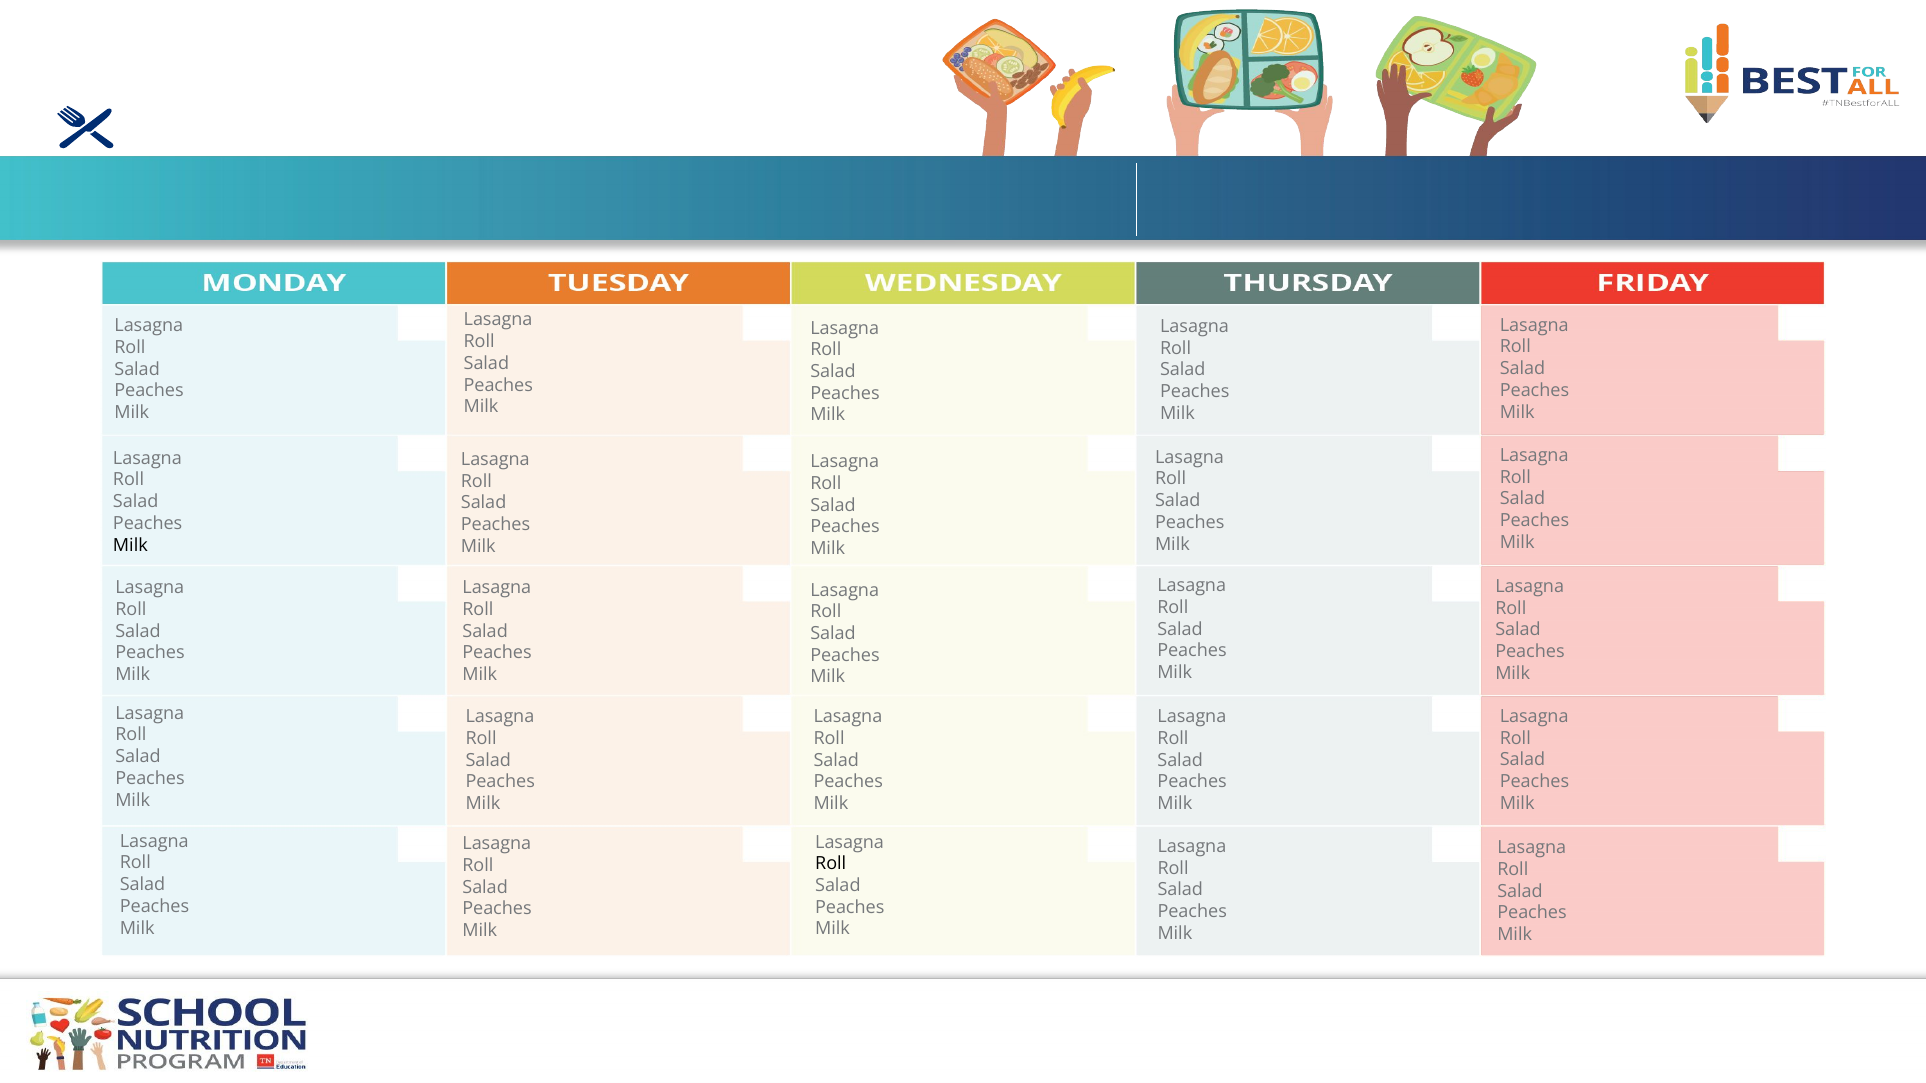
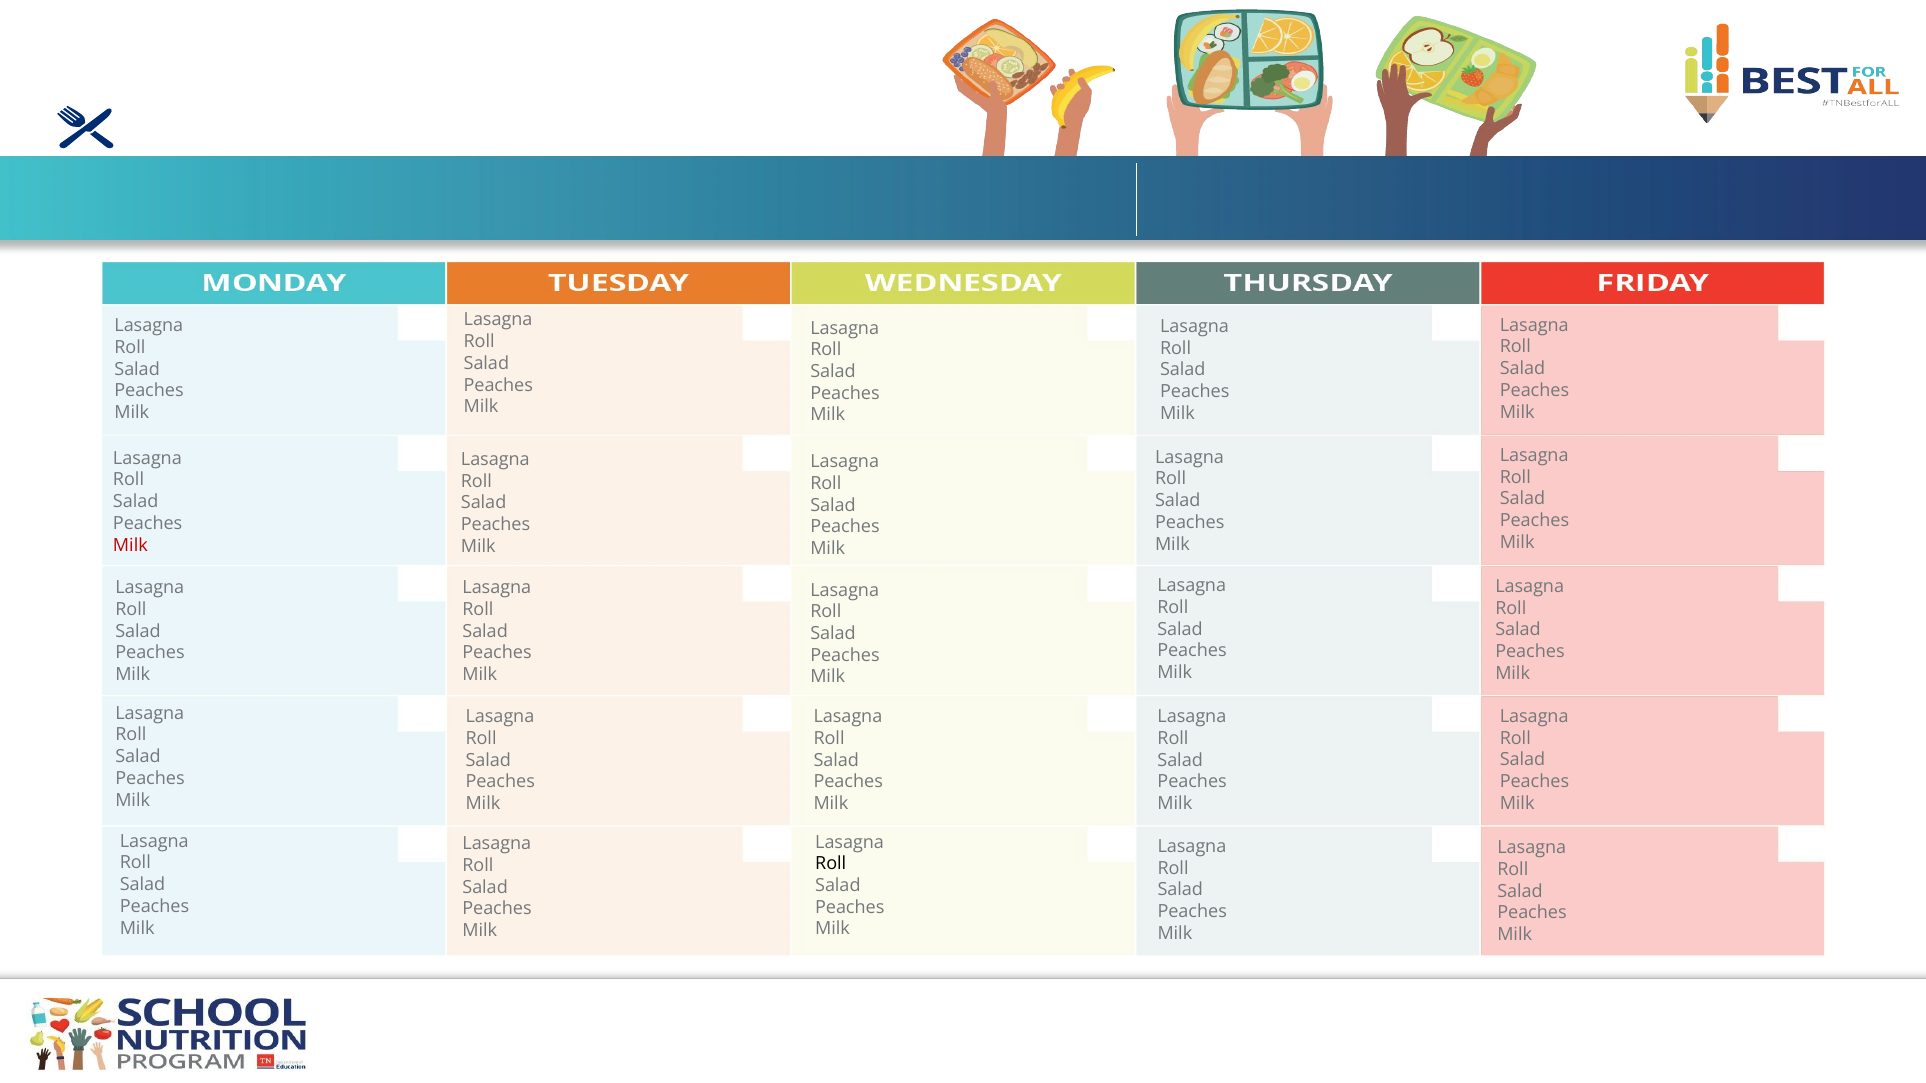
Milk at (130, 545) colour: black -> red
